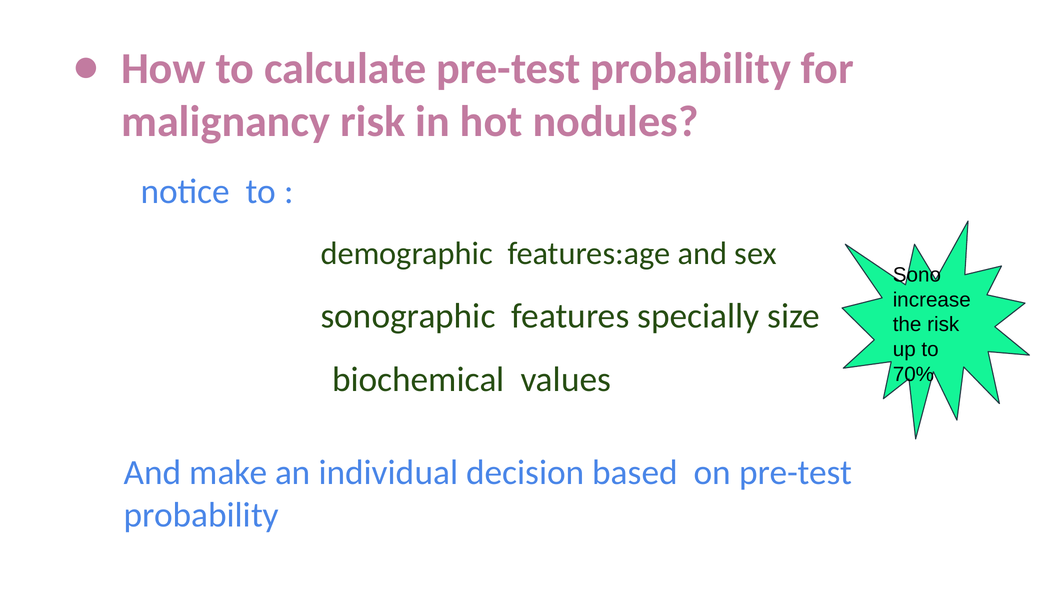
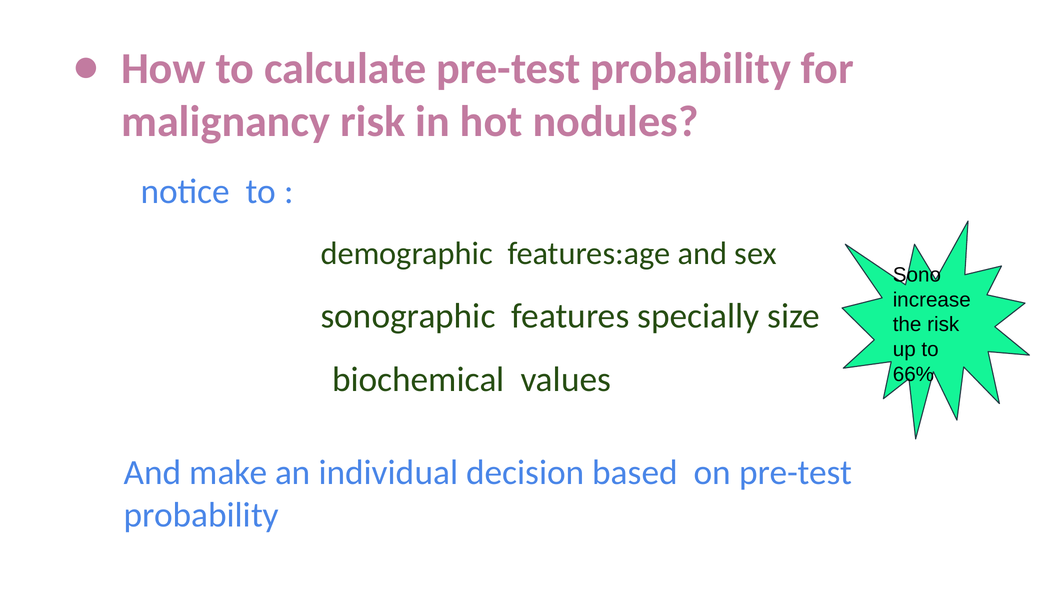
70%: 70% -> 66%
